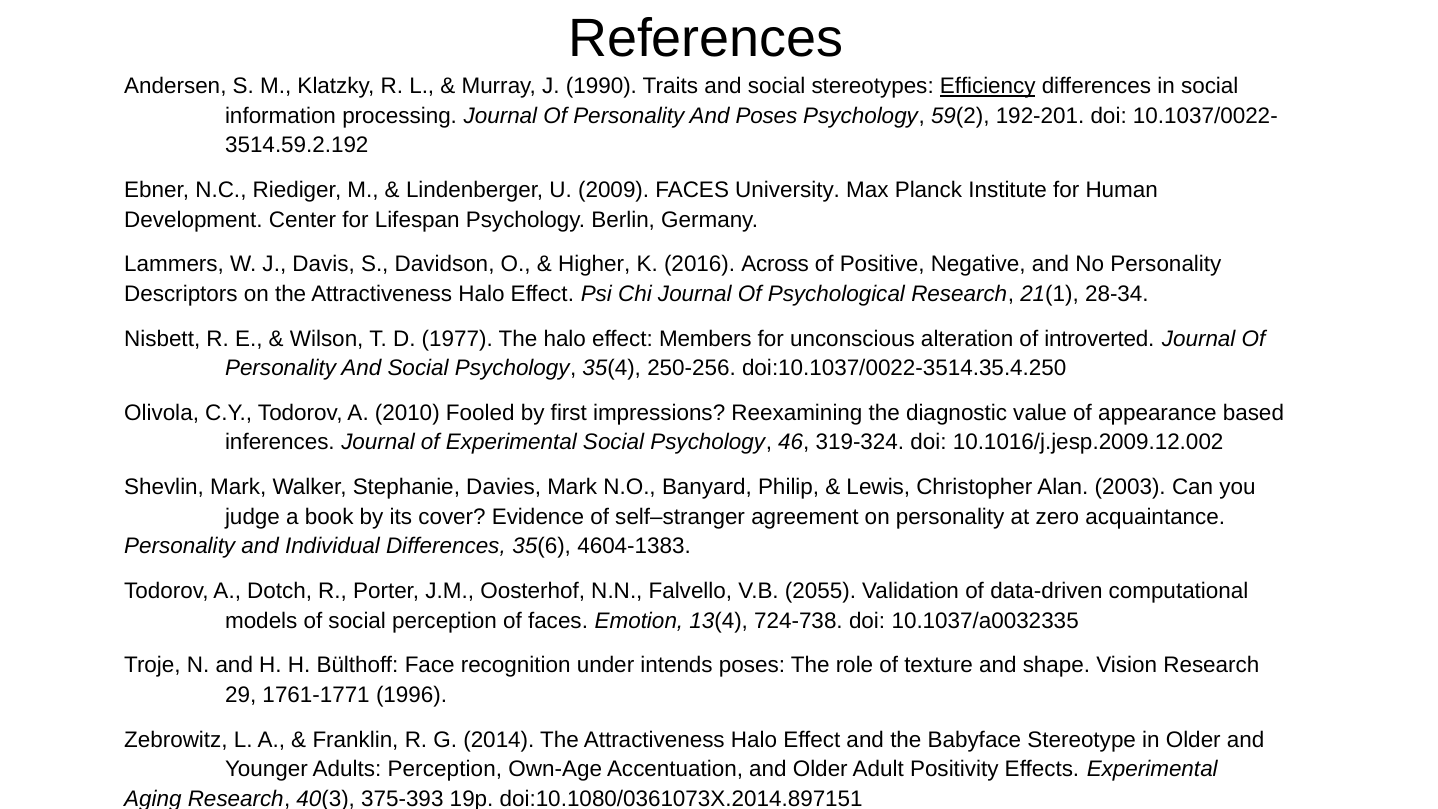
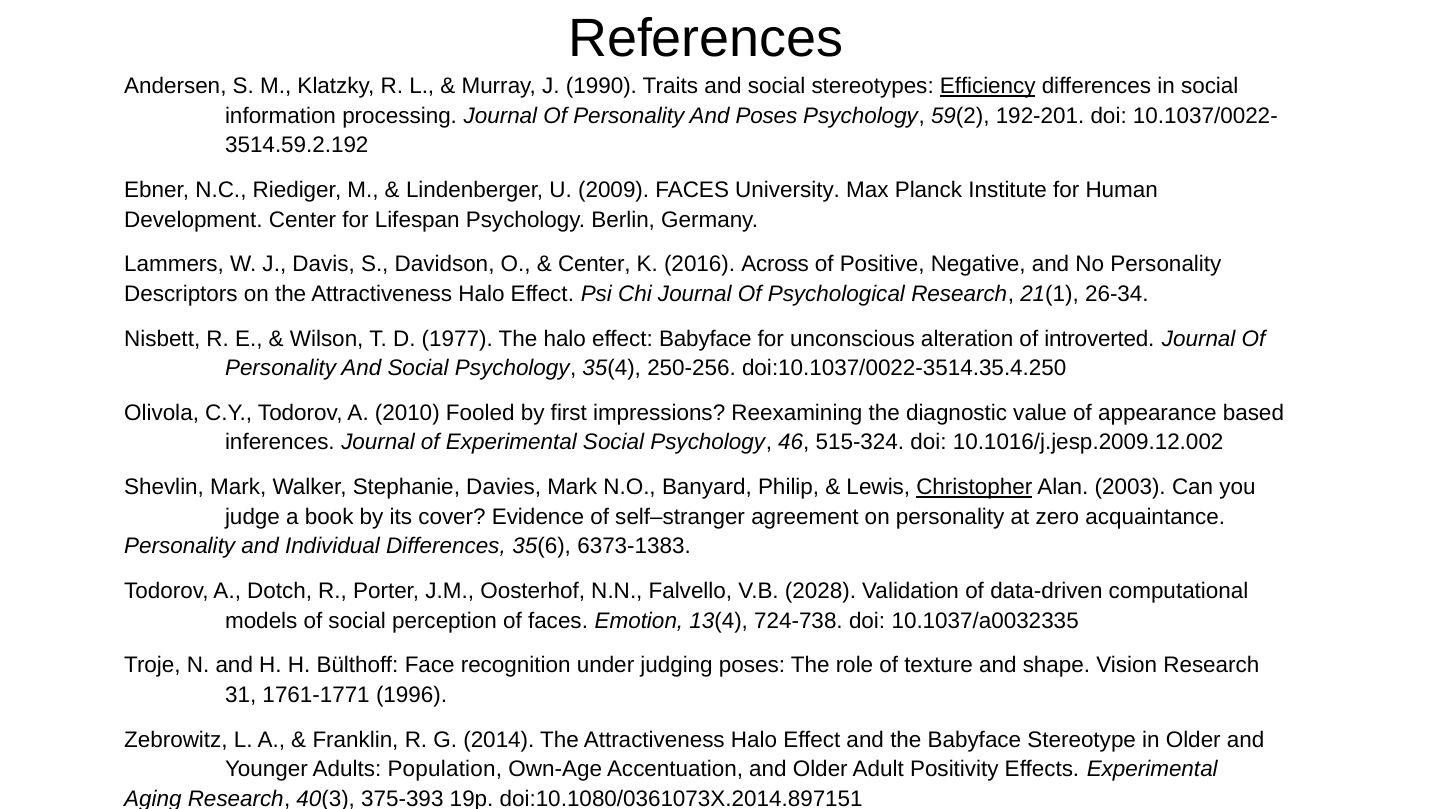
Higher at (594, 264): Higher -> Center
28-34: 28-34 -> 26-34
effect Members: Members -> Babyface
319-324: 319-324 -> 515-324
Christopher underline: none -> present
4604-1383: 4604-1383 -> 6373-1383
2055: 2055 -> 2028
intends: intends -> judging
29: 29 -> 31
Adults Perception: Perception -> Population
